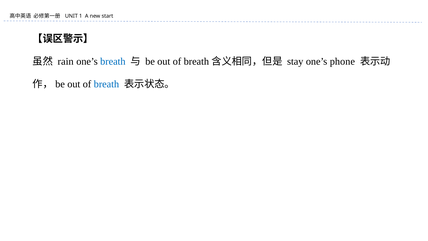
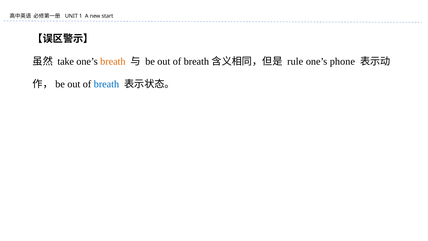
rain: rain -> take
breath at (113, 61) colour: blue -> orange
stay: stay -> rule
